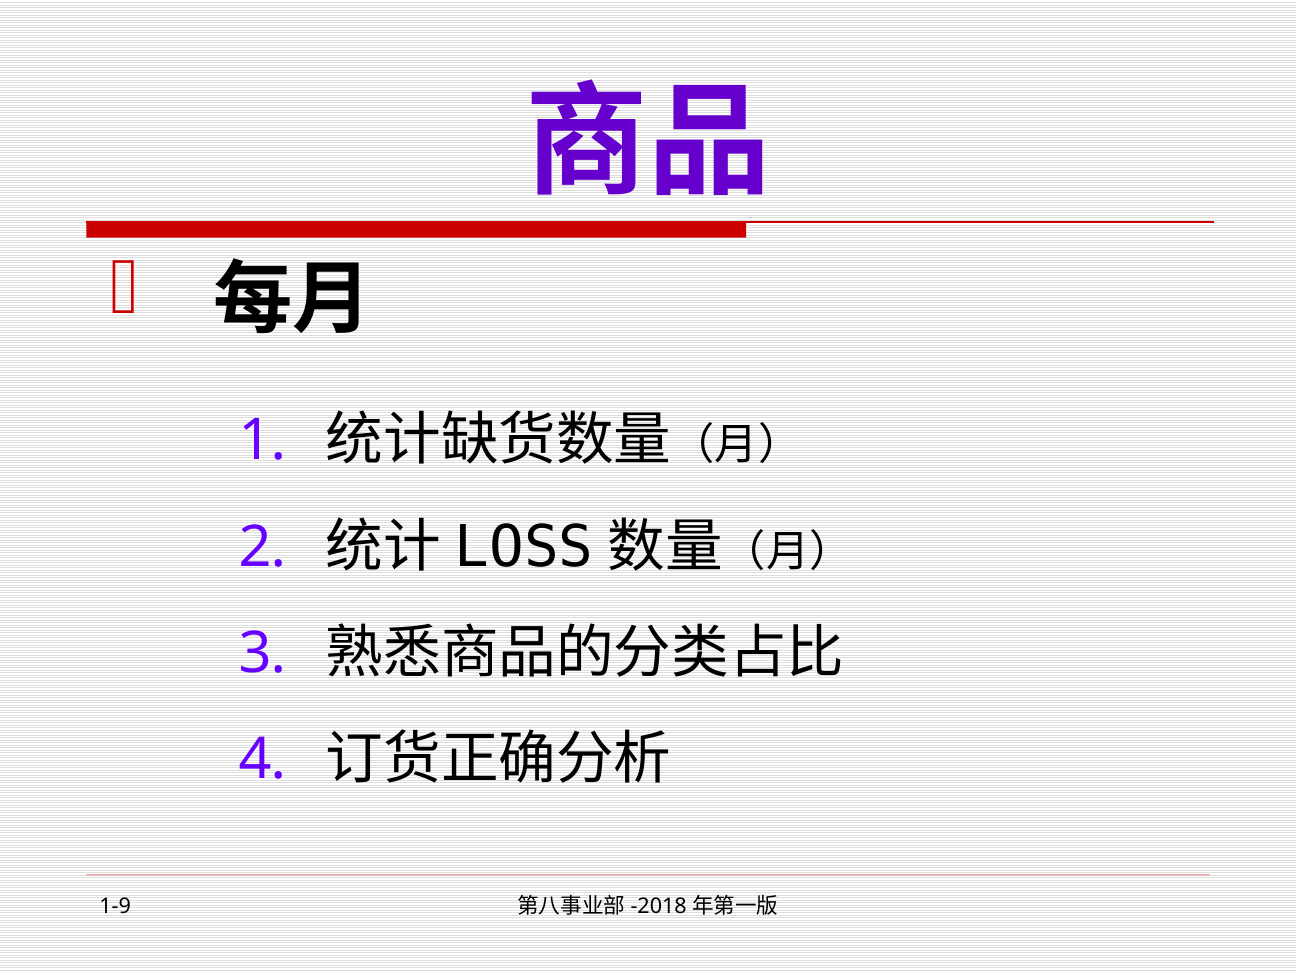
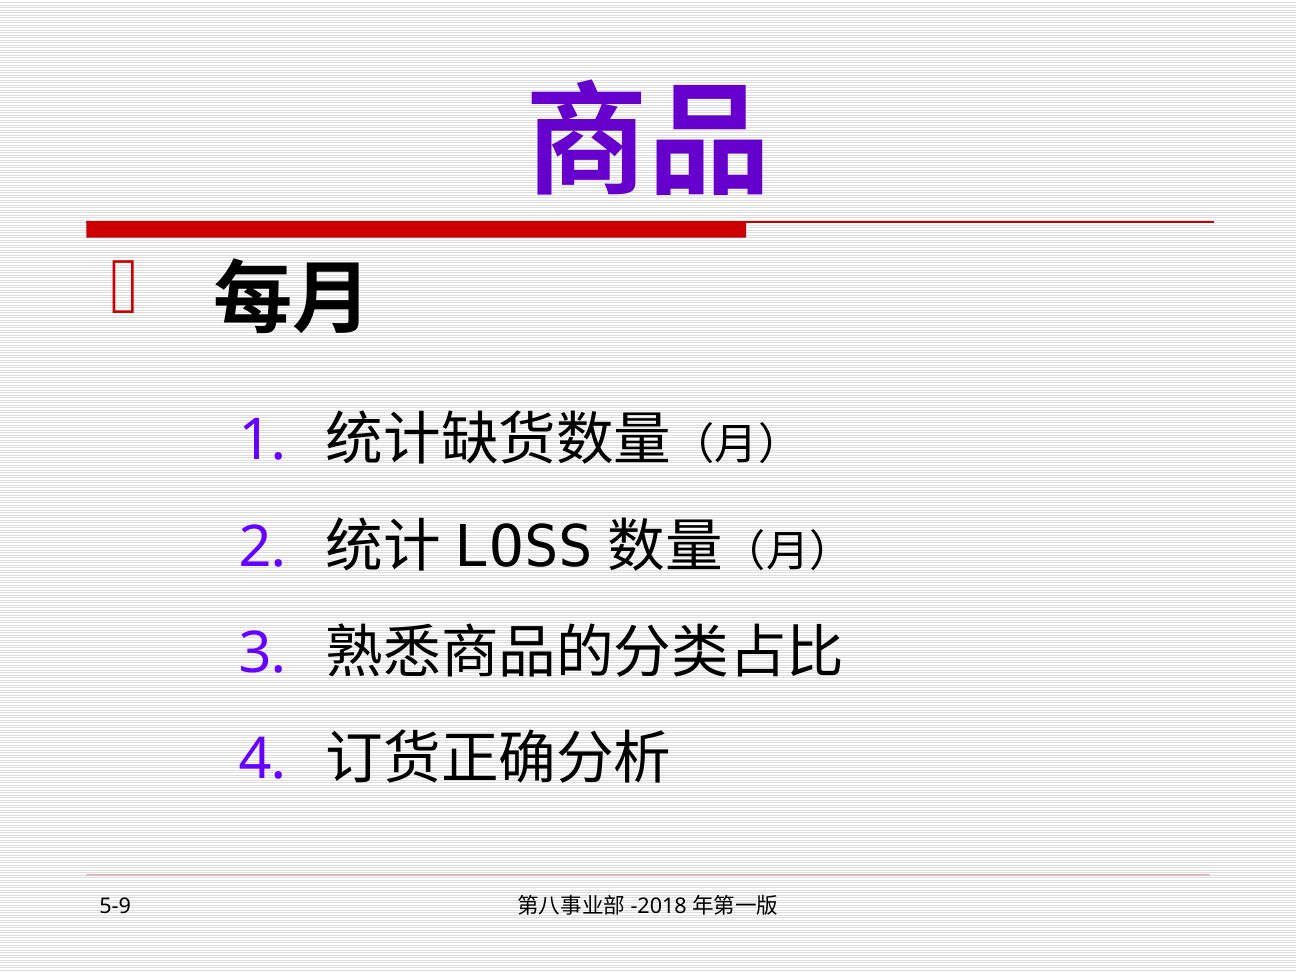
1-9: 1-9 -> 5-9
